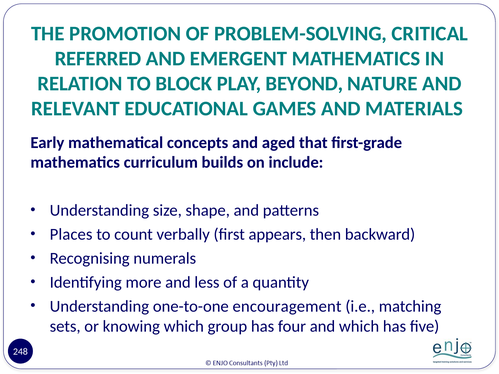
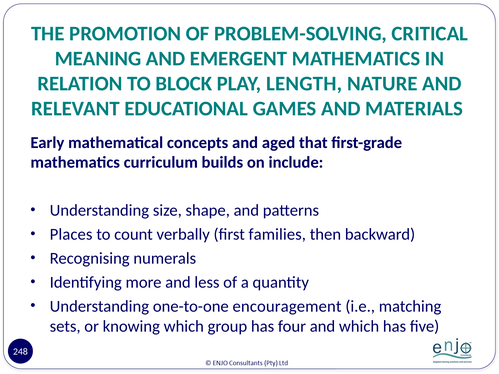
REFERRED: REFERRED -> MEANING
BEYOND: BEYOND -> LENGTH
appears: appears -> families
